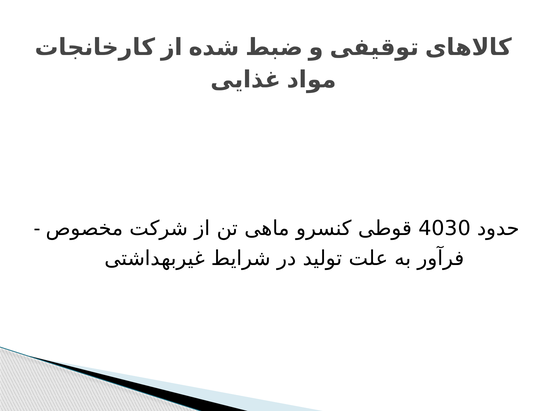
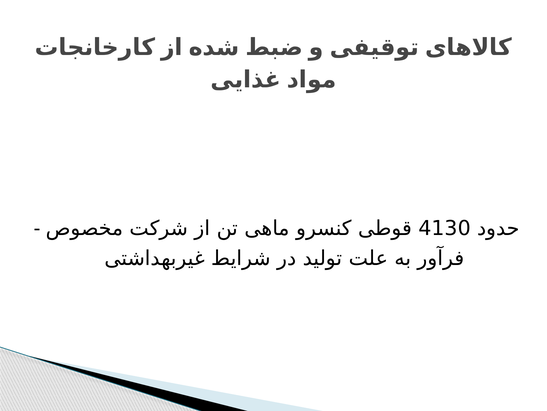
4030: 4030 -> 4130
